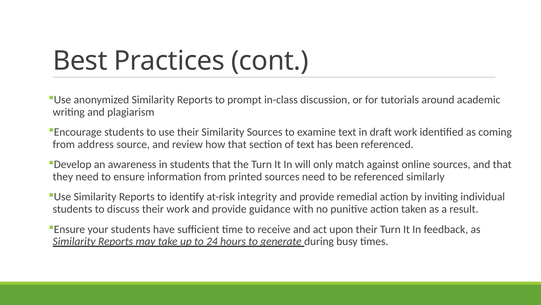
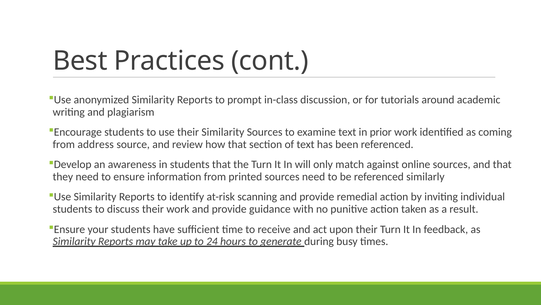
draft: draft -> prior
integrity: integrity -> scanning
